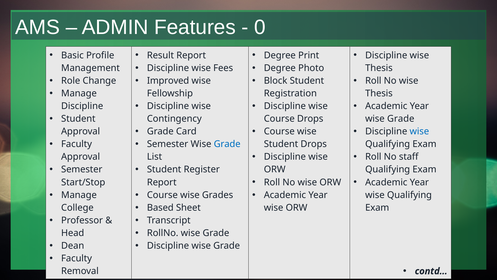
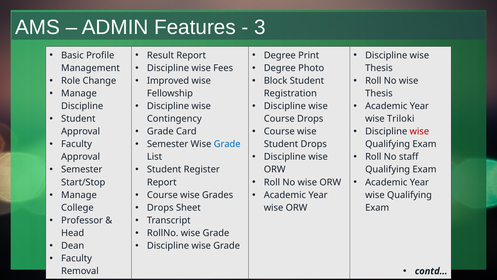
0: 0 -> 3
Grade at (401, 119): Grade -> Triloki
wise at (419, 131) colour: blue -> red
Based at (160, 207): Based -> Drops
